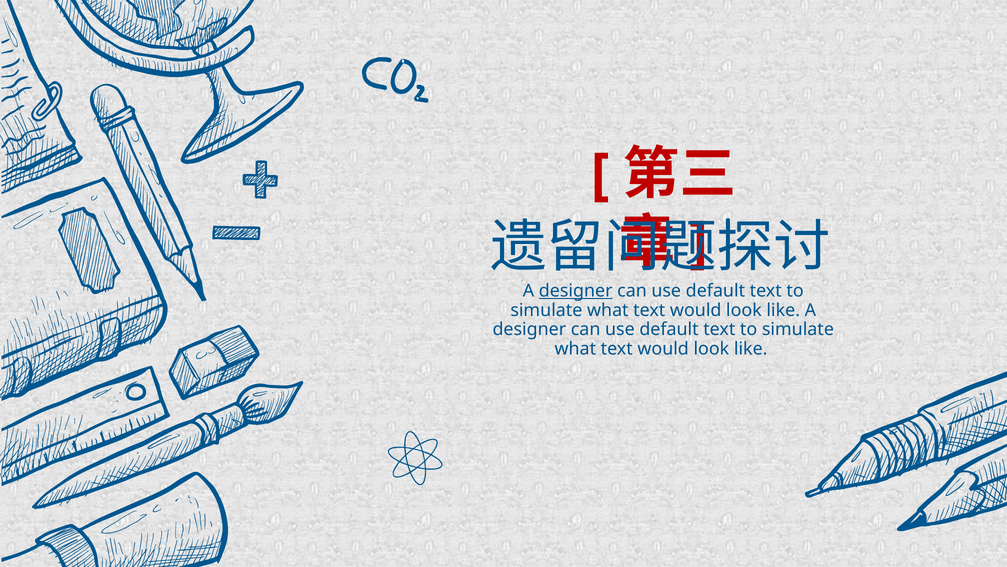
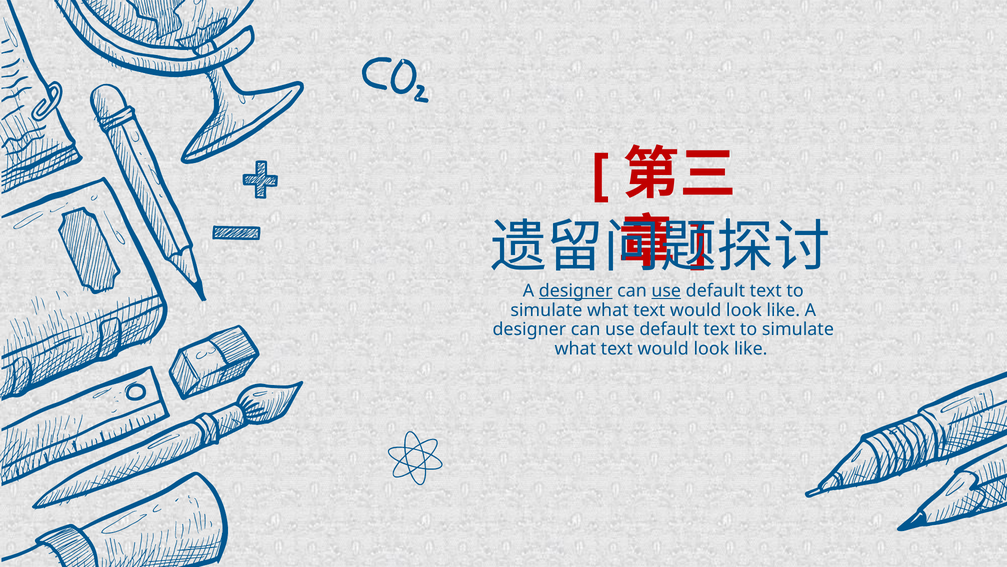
use at (666, 291) underline: none -> present
